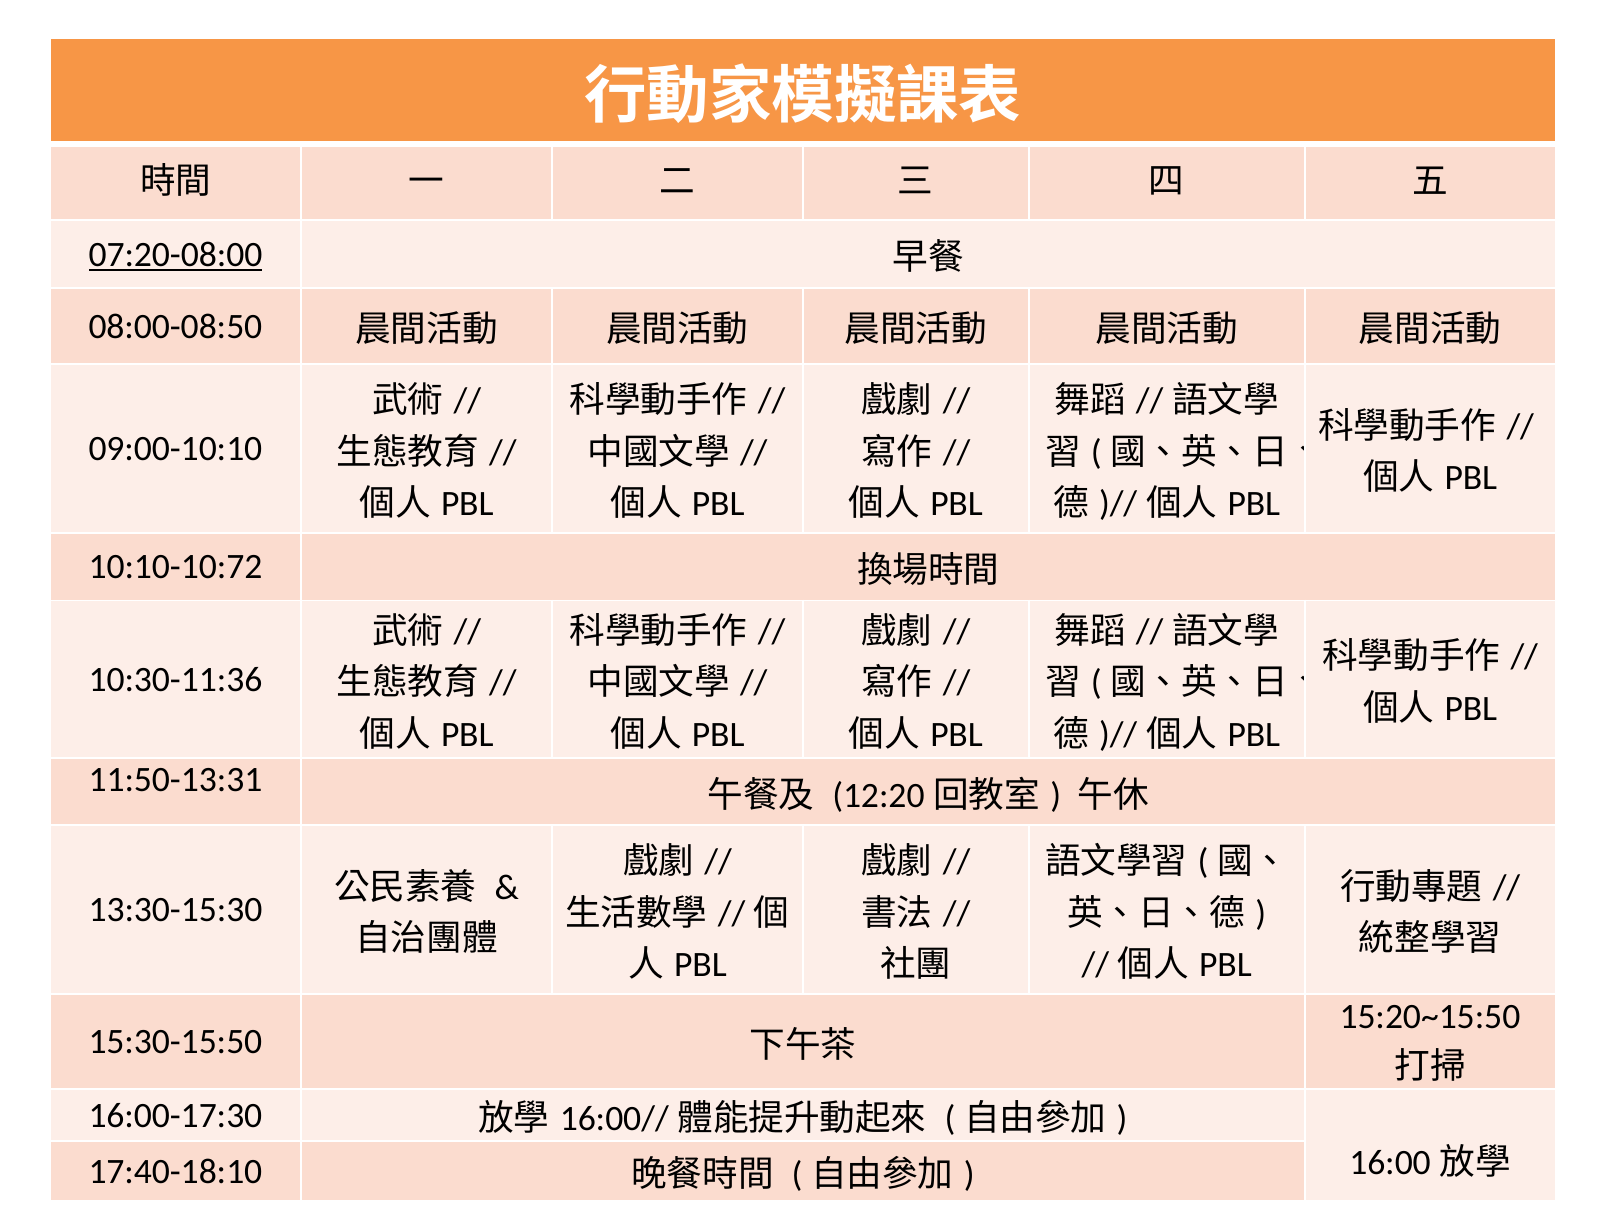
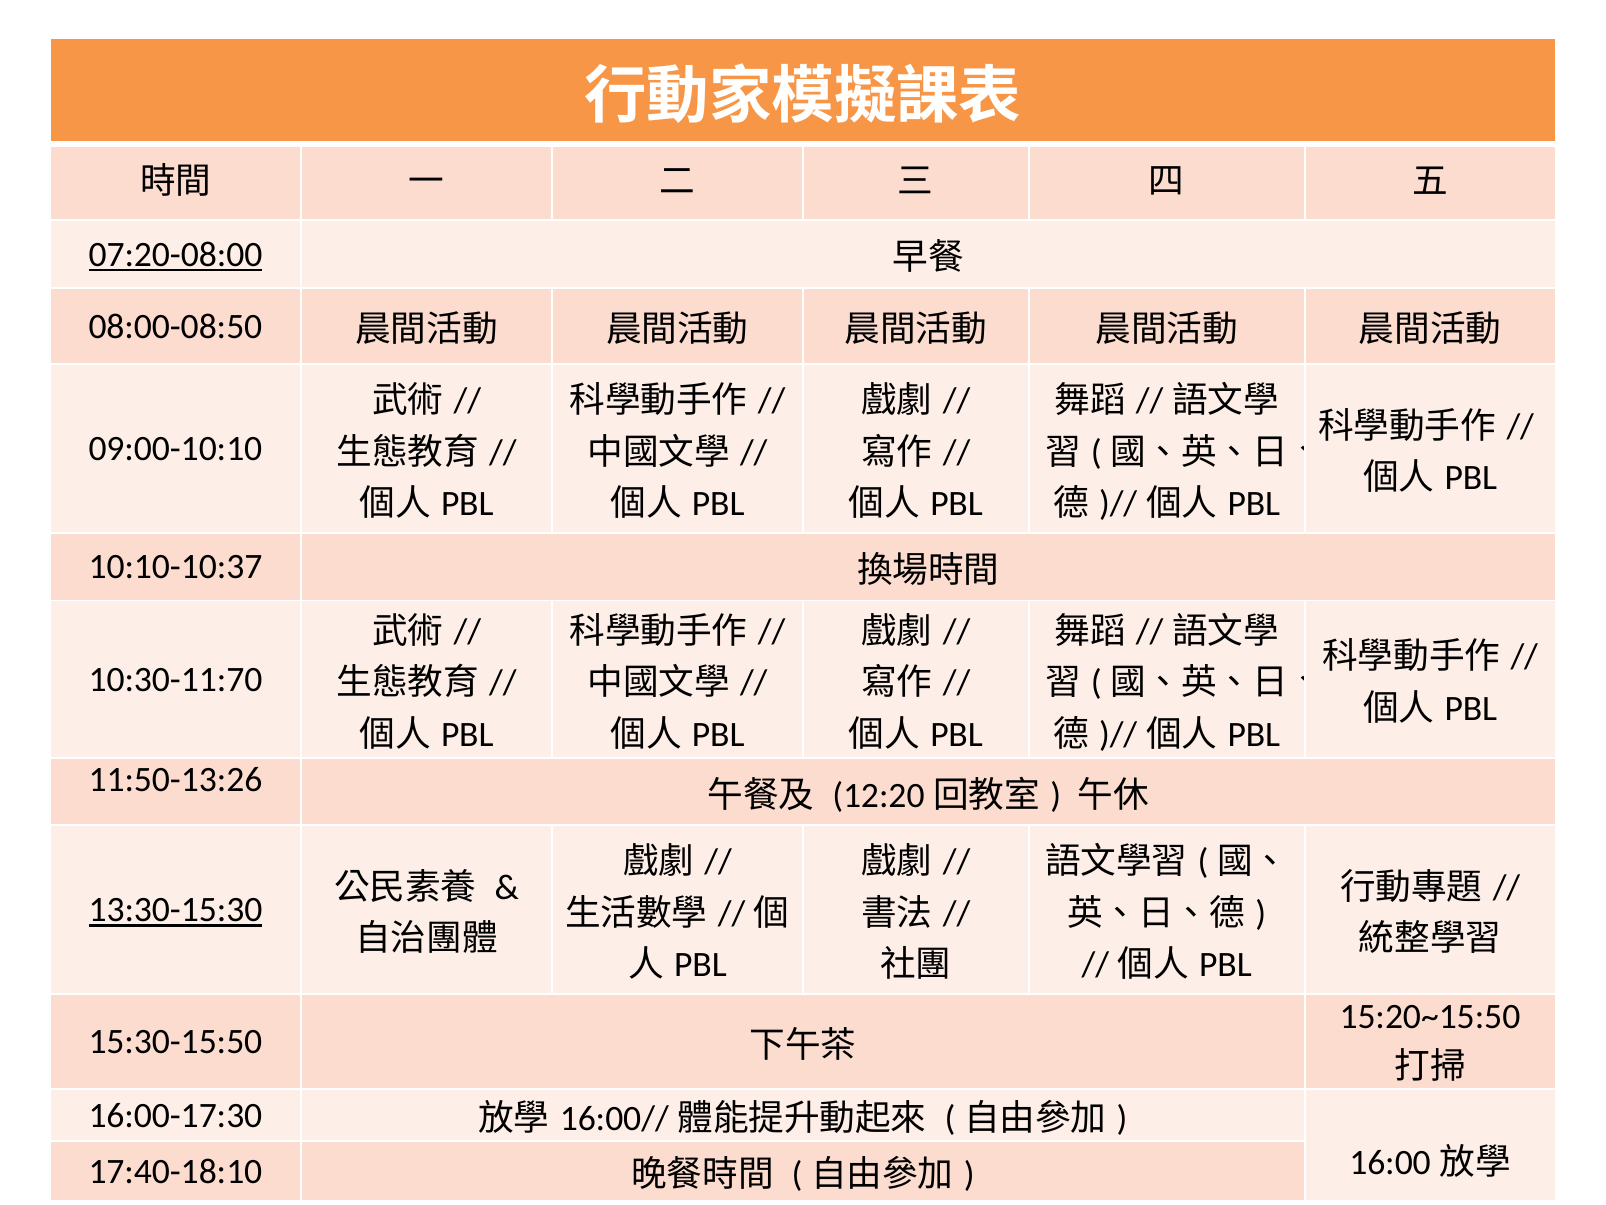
10:10-10:72: 10:10-10:72 -> 10:10-10:37
10:30-11:36: 10:30-11:36 -> 10:30-11:70
11:50-13:31: 11:50-13:31 -> 11:50-13:26
13:30-15:30 underline: none -> present
